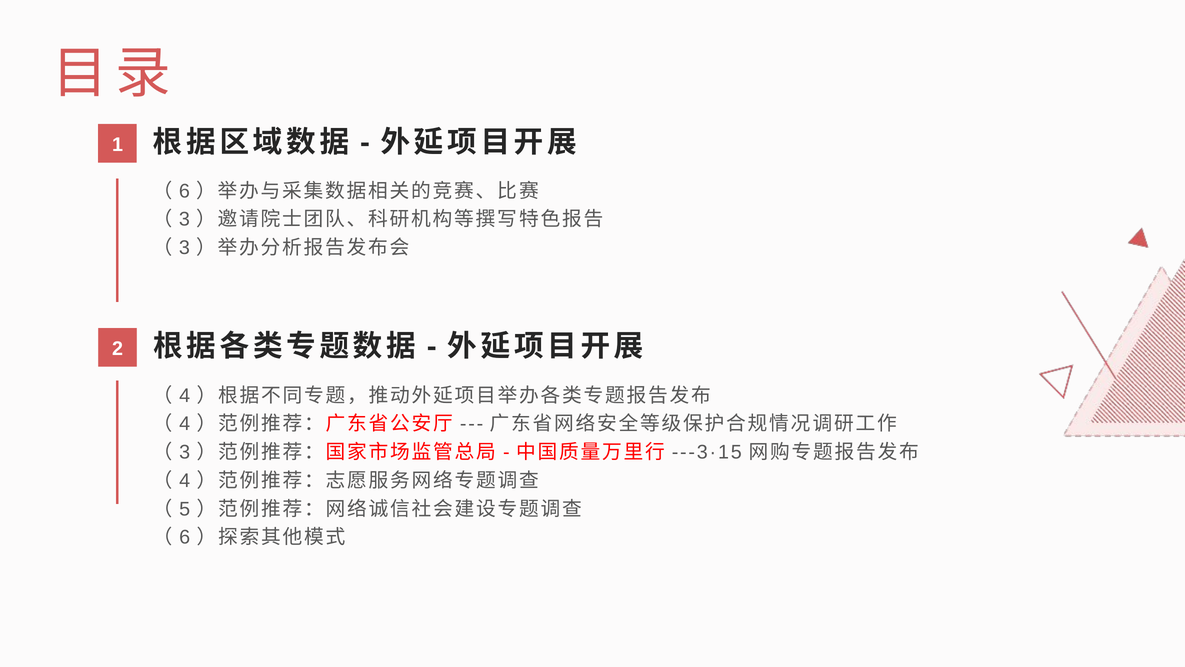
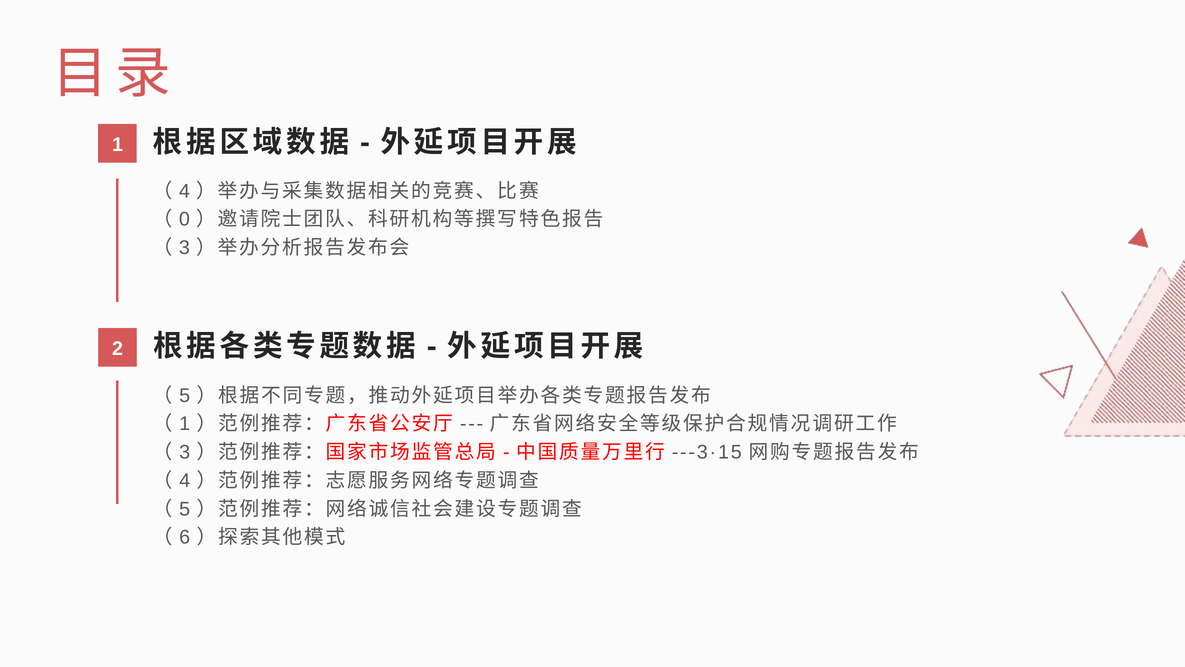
6 at (184, 191): 6 -> 4
3 at (184, 219): 3 -> 0
4 at (185, 395): 4 -> 5
4 at (185, 424): 4 -> 1
